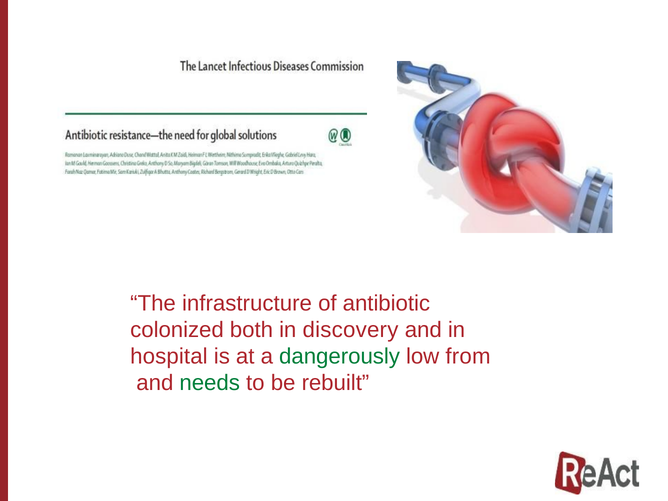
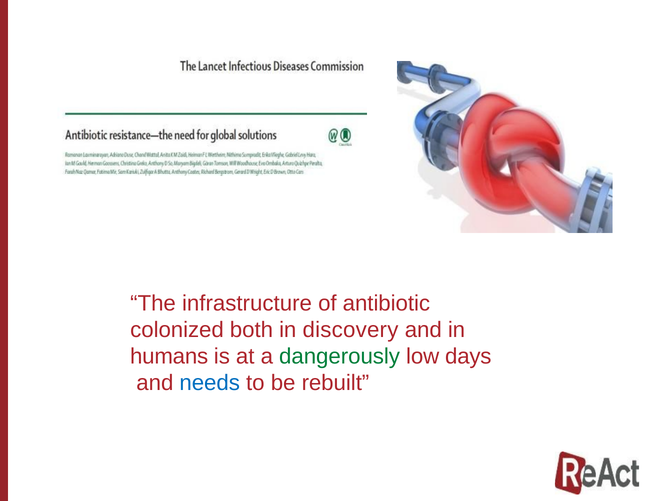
hospital: hospital -> humans
from: from -> days
needs colour: green -> blue
